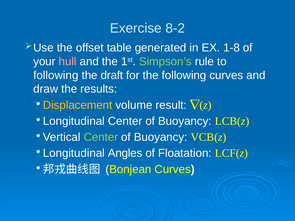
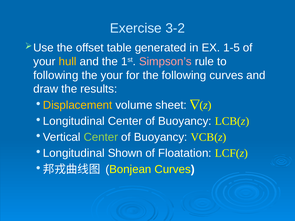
8-2: 8-2 -> 3-2
1-8: 1-8 -> 1-5
hull colour: pink -> yellow
Simpson’s colour: light green -> pink
the draft: draft -> your
result: result -> sheet
Angles: Angles -> Shown
